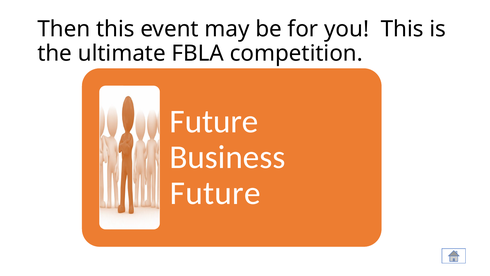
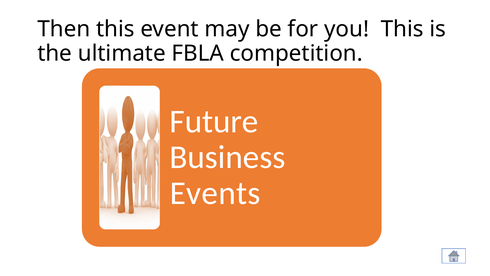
Future at (215, 193): Future -> Events
